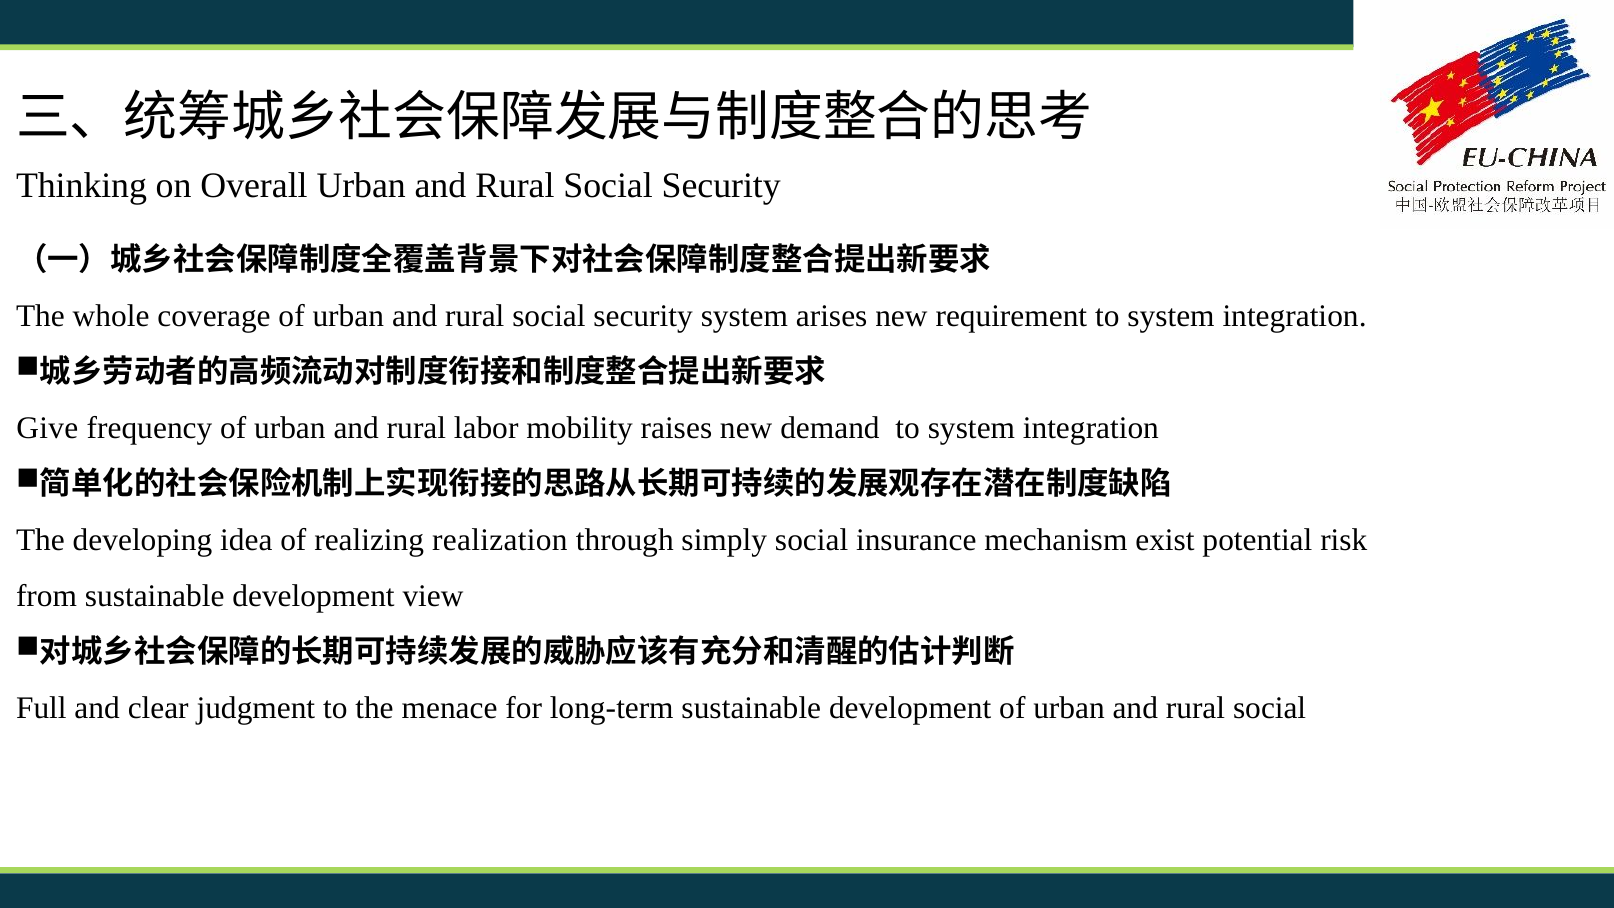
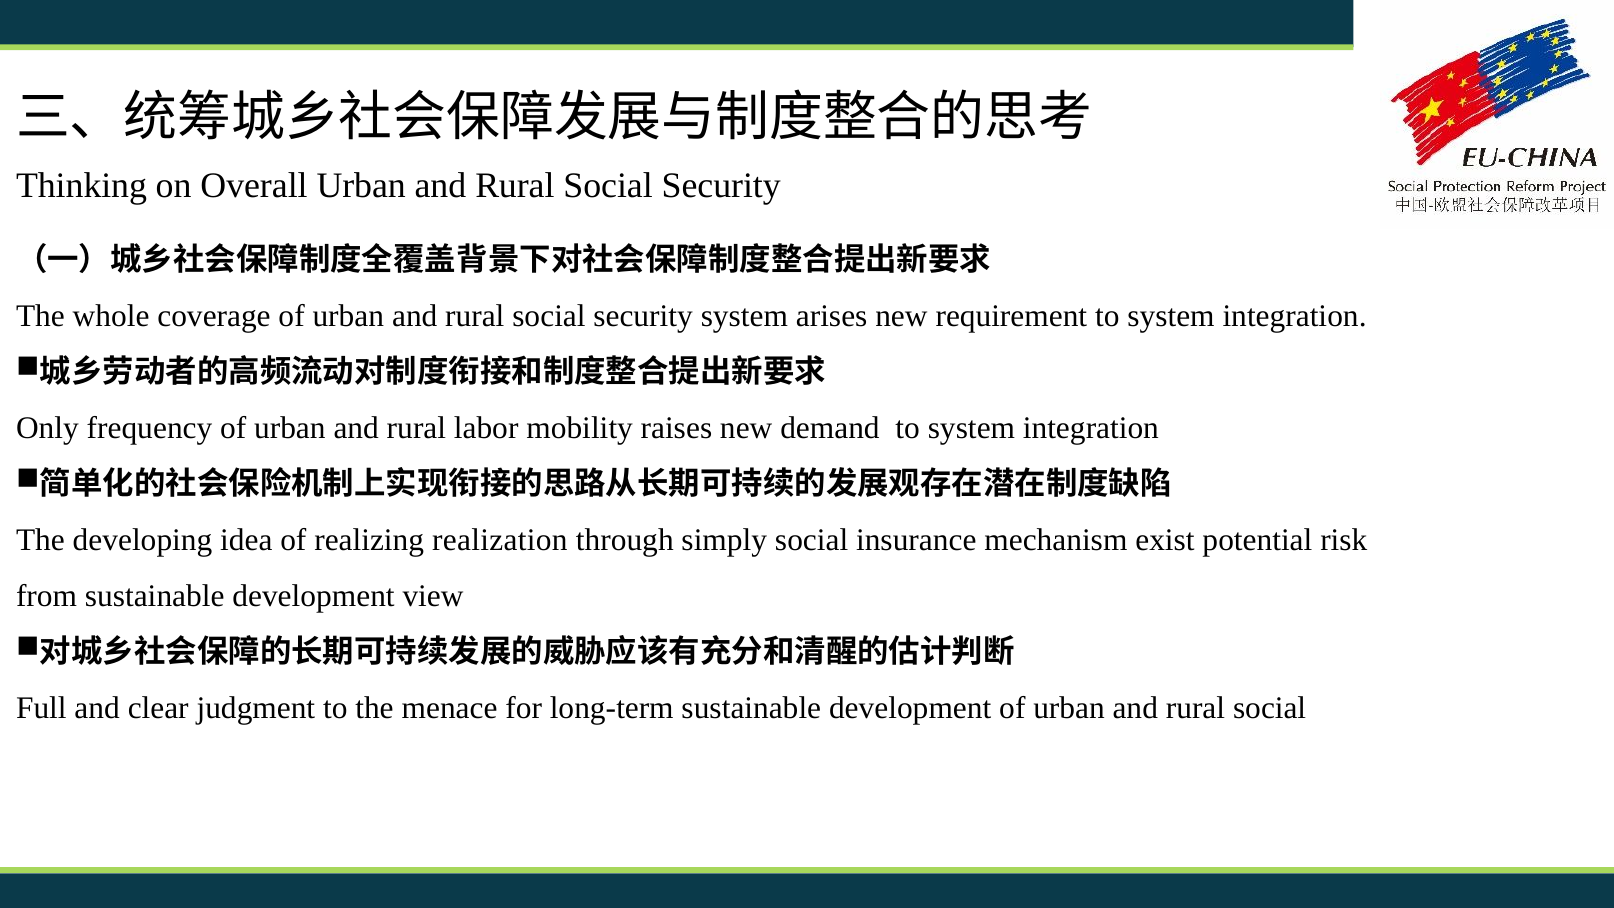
Give: Give -> Only
